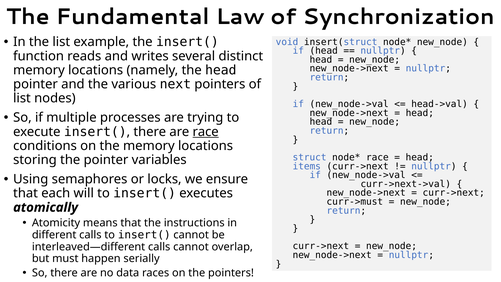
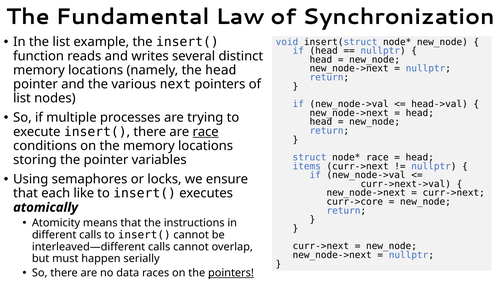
will: will -> like
curr->must: curr->must -> curr->core
pointers at (231, 273) underline: none -> present
